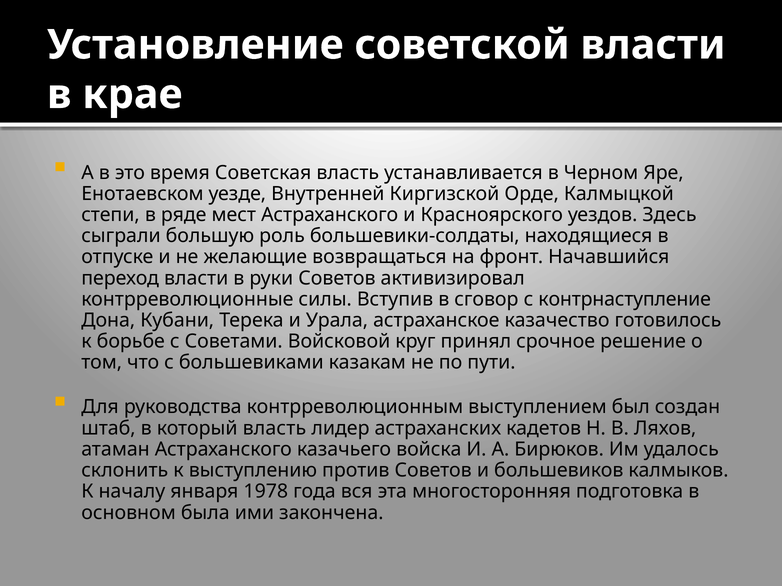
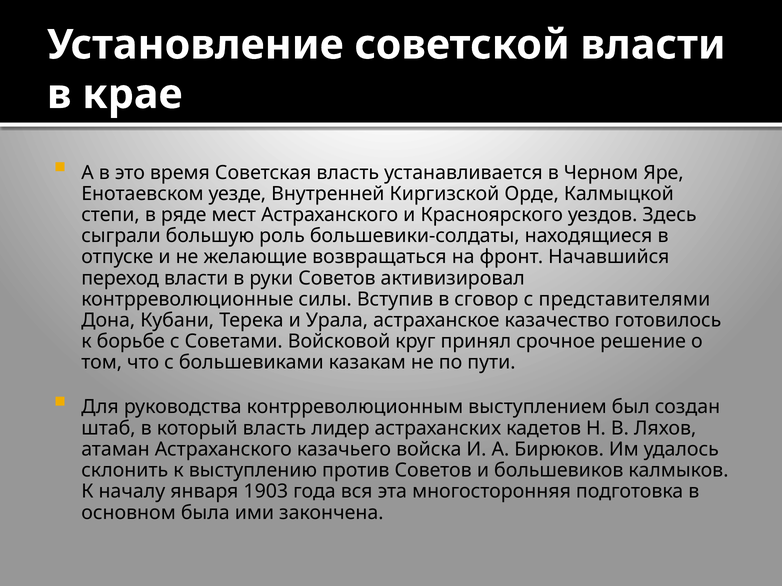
контрнаступление: контрнаступление -> представителями
1978: 1978 -> 1903
